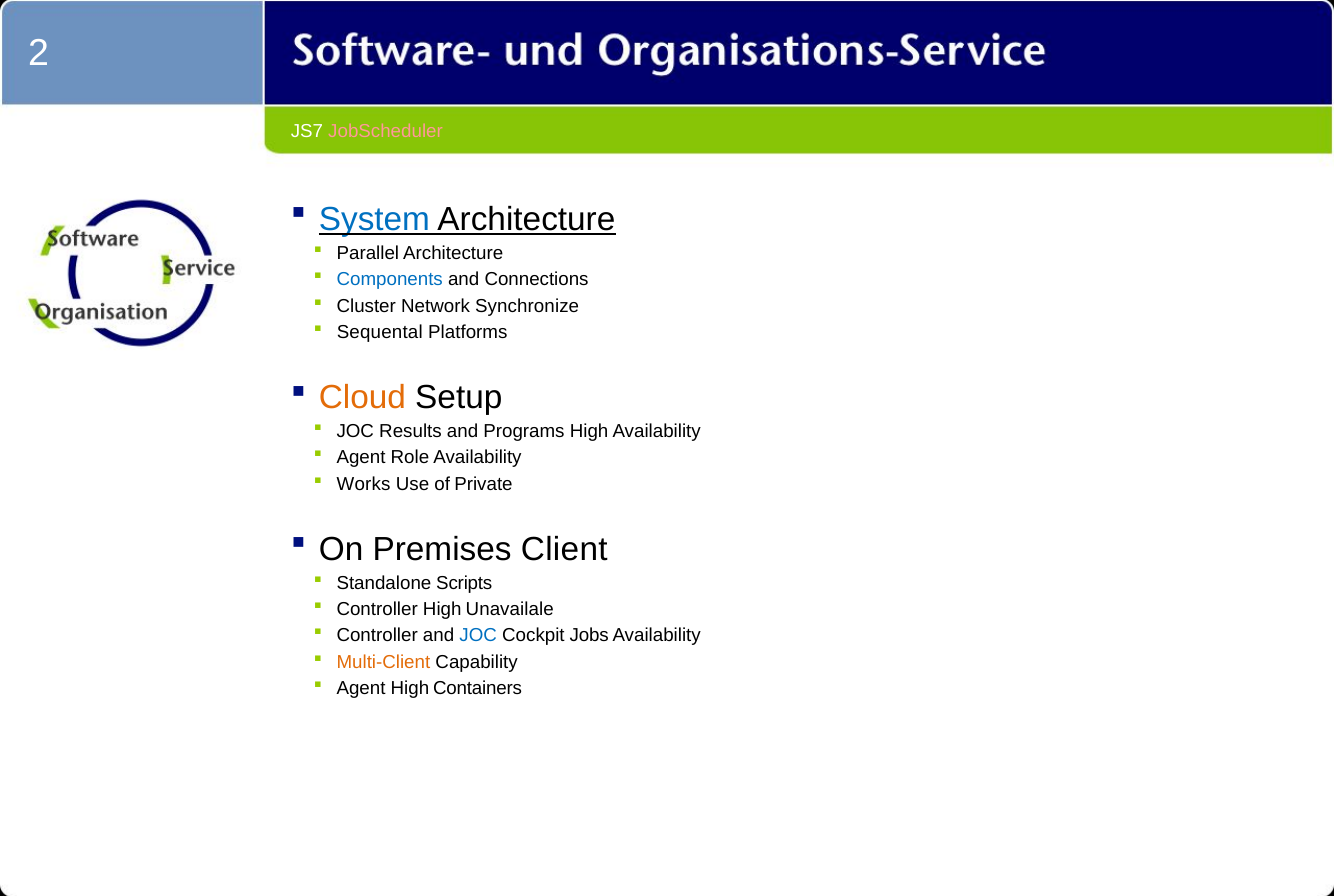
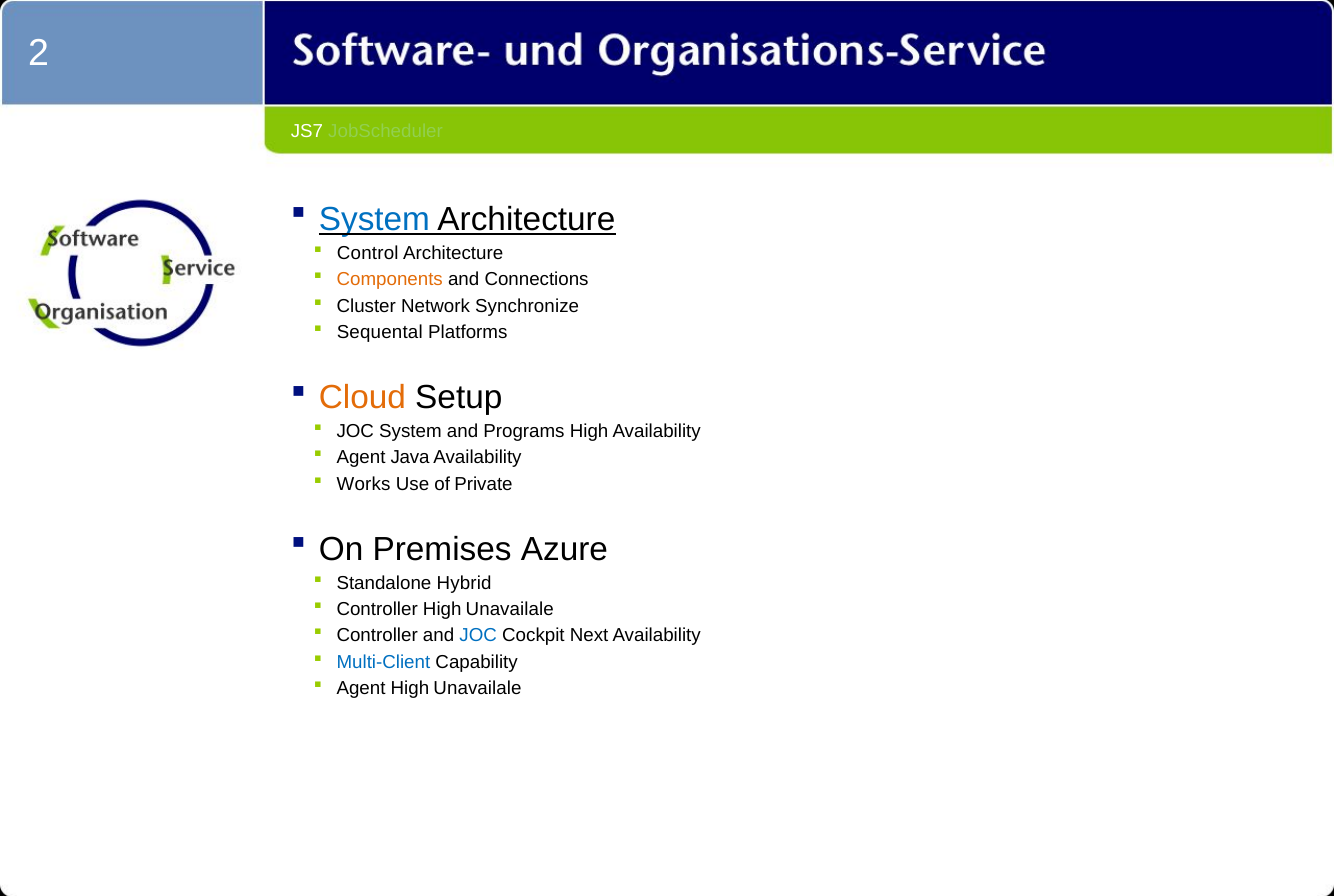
JobScheduler colour: pink -> light green
Parallel: Parallel -> Control
Components colour: blue -> orange
JOC Results: Results -> System
Role: Role -> Java
Client: Client -> Azure
Scripts: Scripts -> Hybrid
Jobs: Jobs -> Next
Multi-Client colour: orange -> blue
Agent High Containers: Containers -> Unavailale
